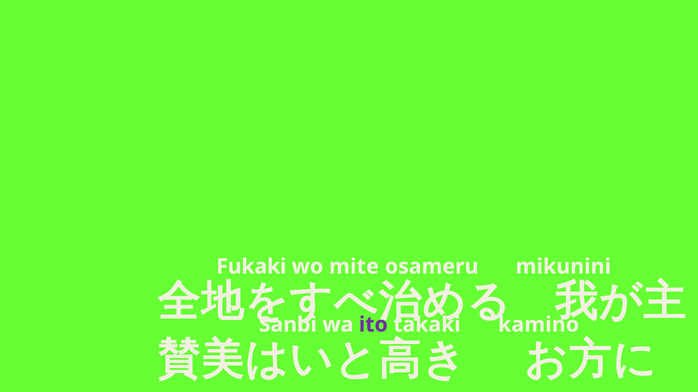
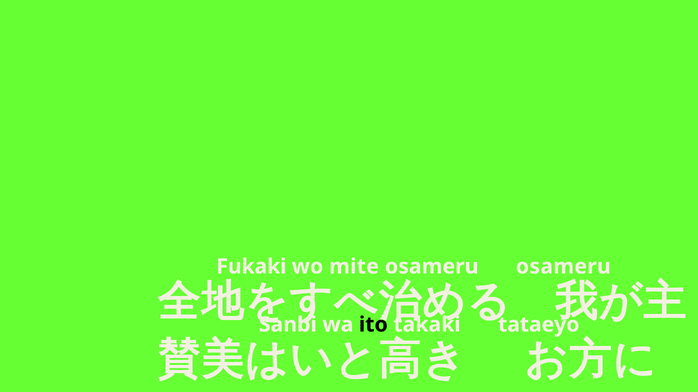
osameru mikunini: mikunini -> osameru
ito colour: purple -> black
kamino: kamino -> tataeyo
